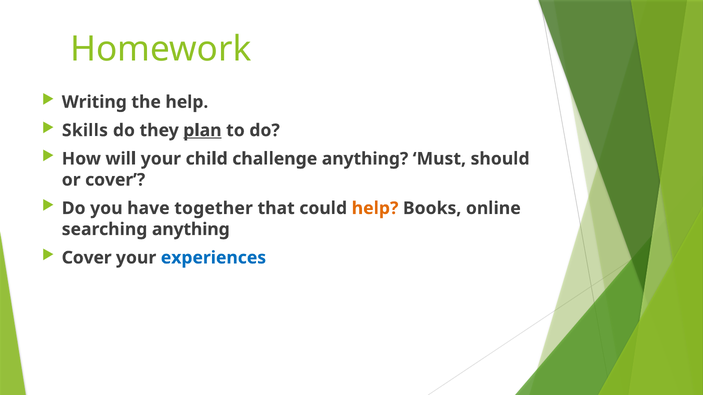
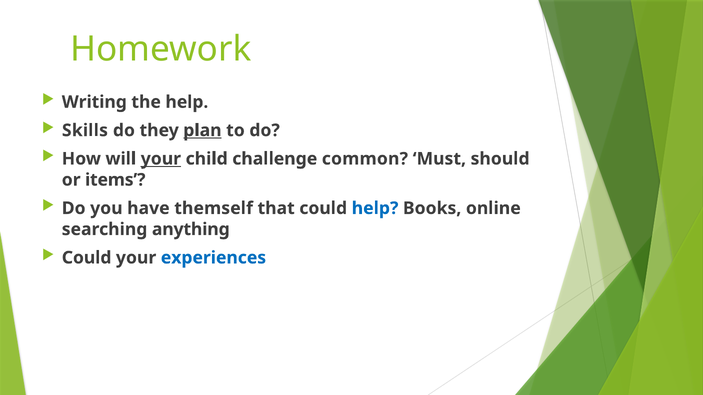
your at (161, 159) underline: none -> present
challenge anything: anything -> common
or cover: cover -> items
together: together -> themself
help at (375, 208) colour: orange -> blue
Cover at (87, 258): Cover -> Could
